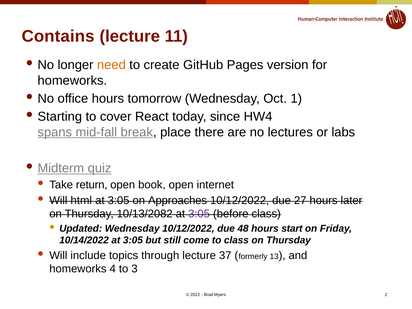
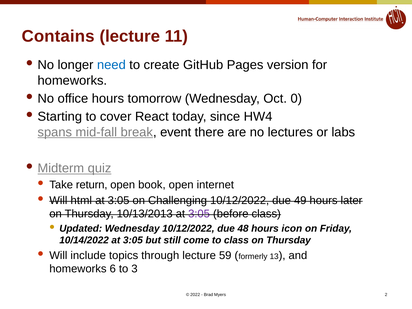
need colour: orange -> blue
1: 1 -> 0
place: place -> event
Approaches: Approaches -> Challenging
27: 27 -> 49
10/13/2082: 10/13/2082 -> 10/13/2013
start: start -> icon
37: 37 -> 59
4: 4 -> 6
